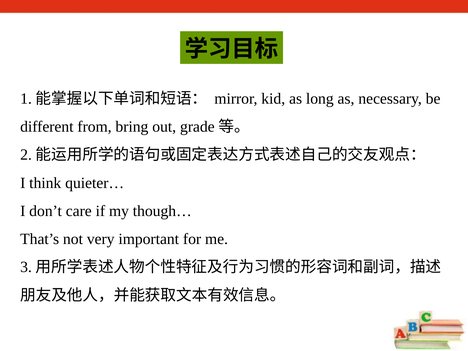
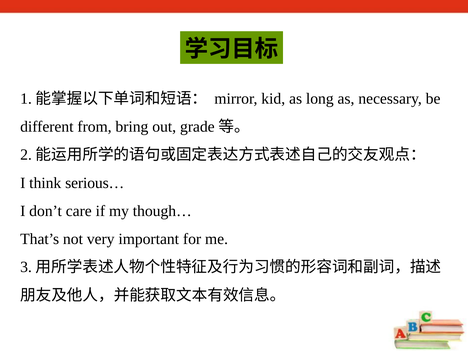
quieter…: quieter… -> serious…
